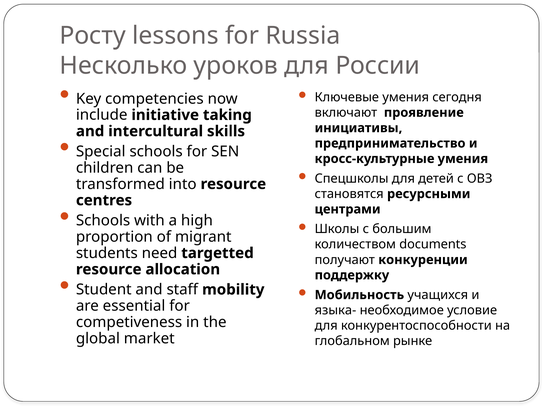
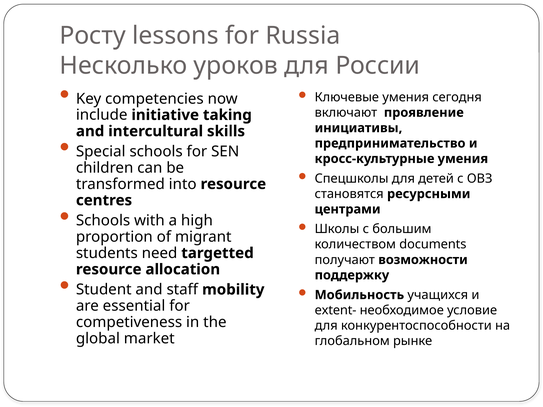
конкуренции: конкуренции -> возможности
языка-: языка- -> extent-
